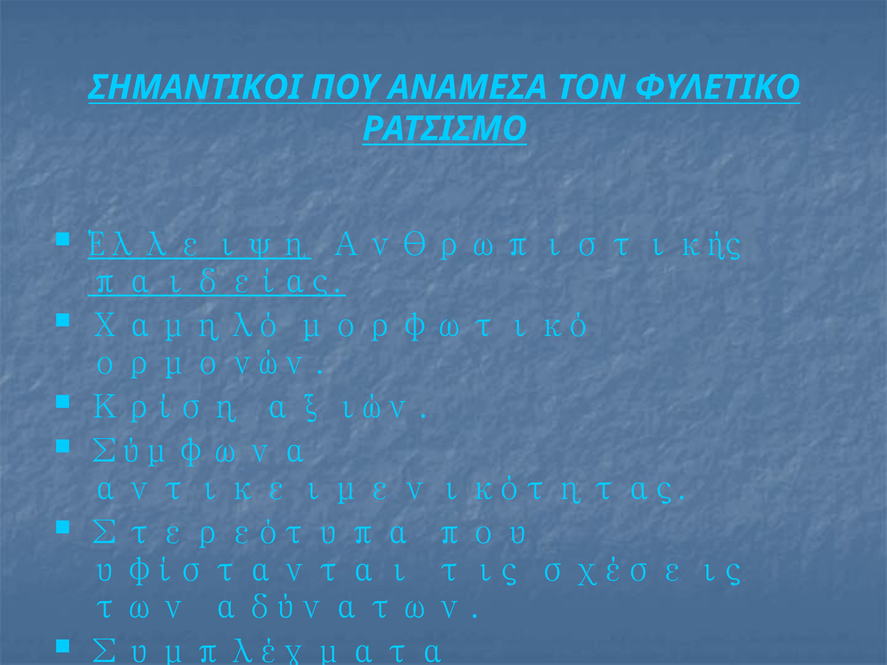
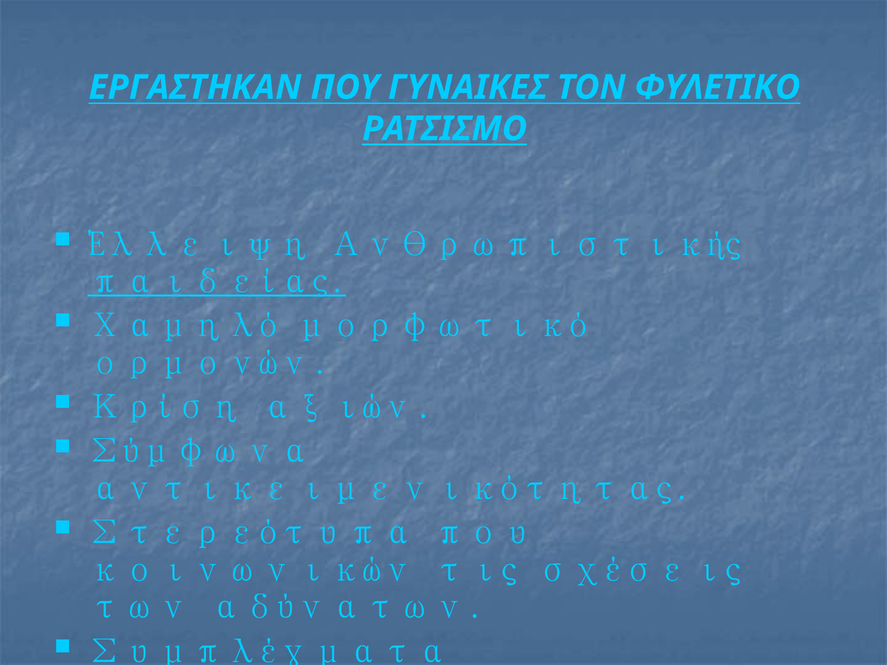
ΣΗΜΑΝΤΙΚΟΙ: ΣΗΜΑΝΤΙΚΟΙ -> ΕΡΓΑΣΤΗΚΑΝ
ΑΝΑΜΕΣΑ: ΑΝΑΜΕΣΑ -> ΓΥΝΑΙΚΕΣ
Έλλειψη underline: present -> none
υφίστανται: υφίστανται -> κοινωνικών
